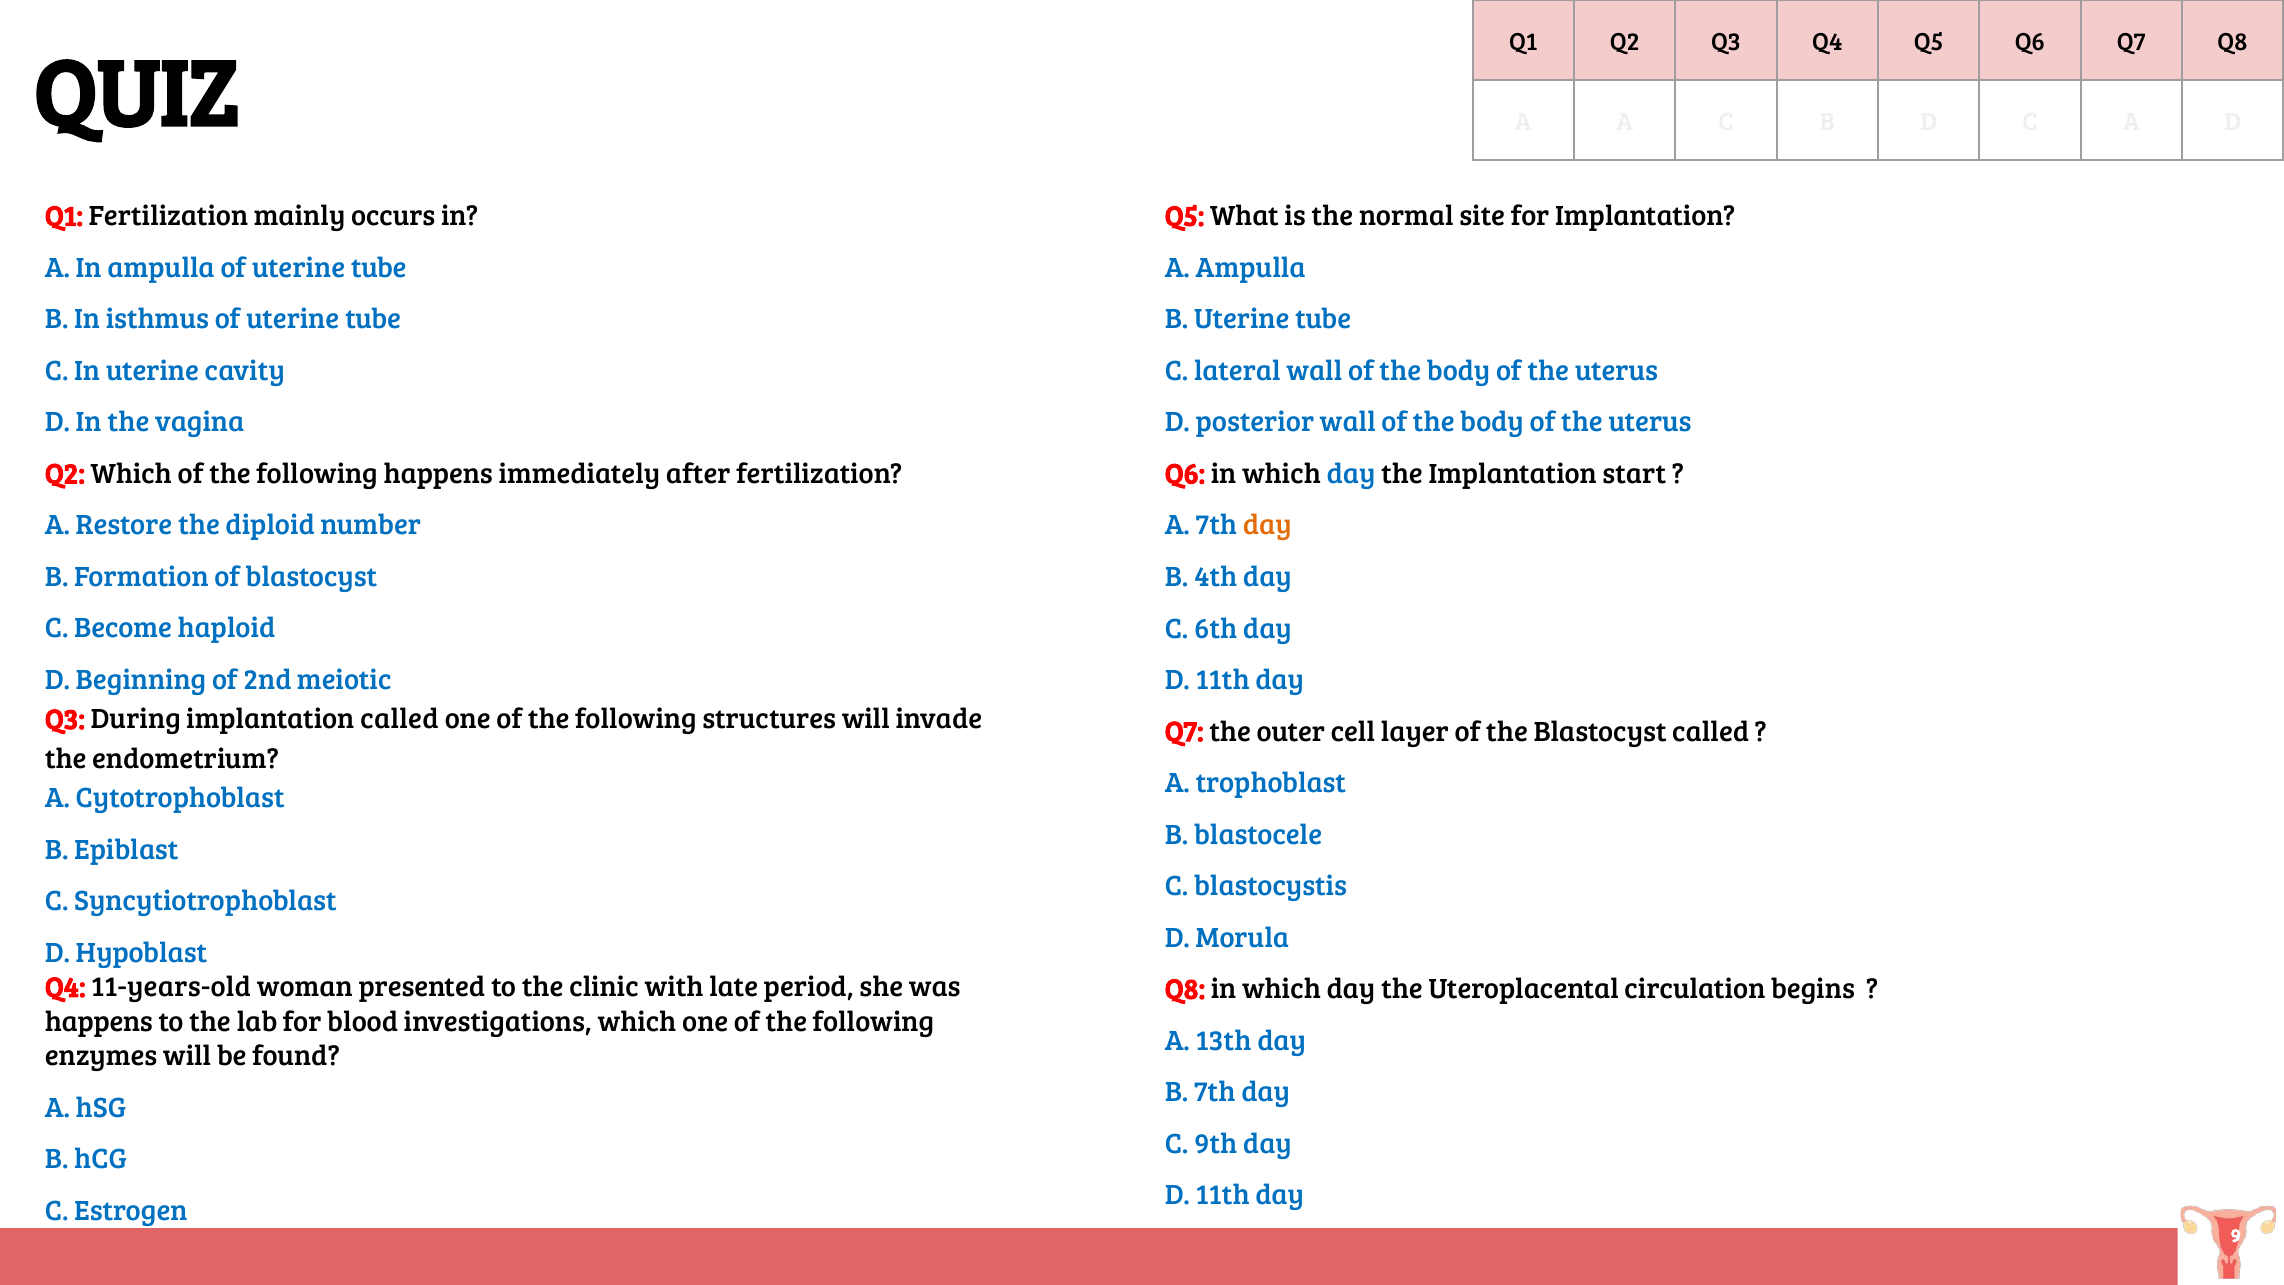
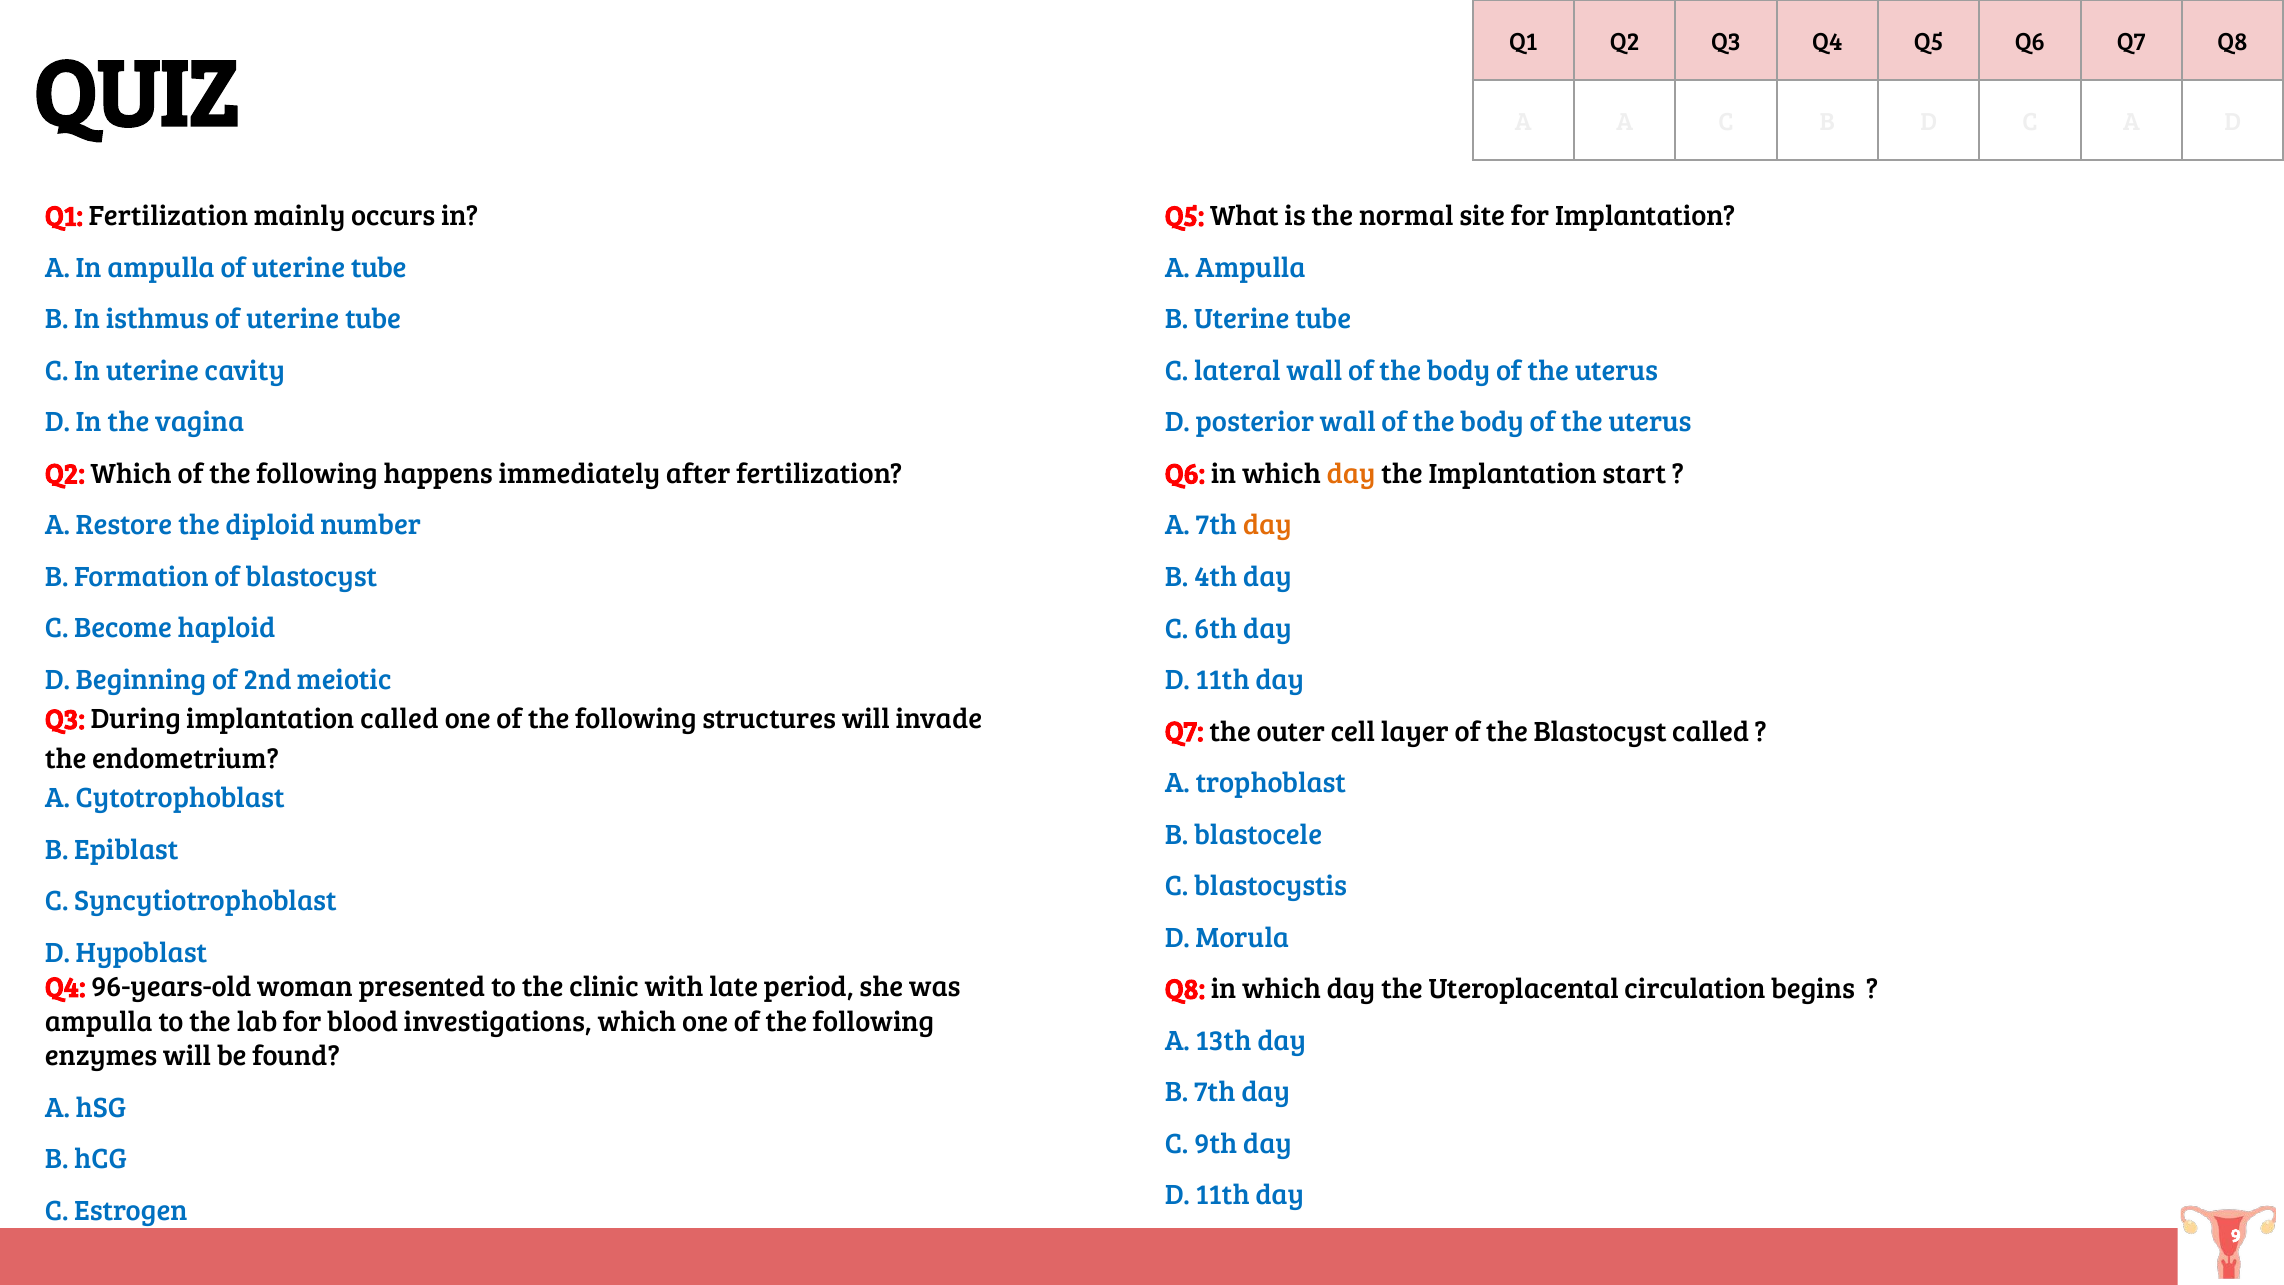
day at (1351, 474) colour: blue -> orange
11-years-old: 11-years-old -> 96-years-old
happens at (99, 1022): happens -> ampulla
